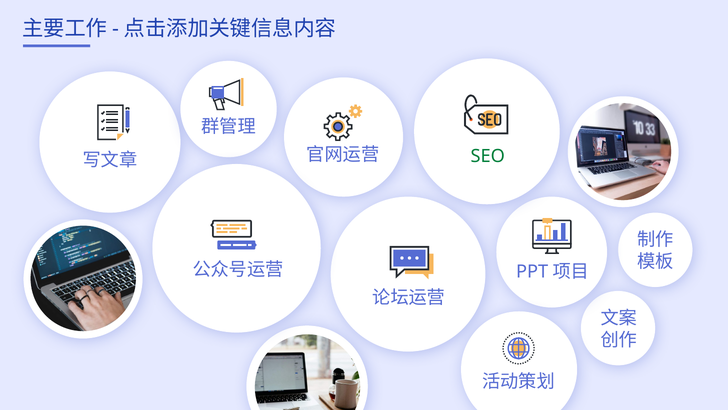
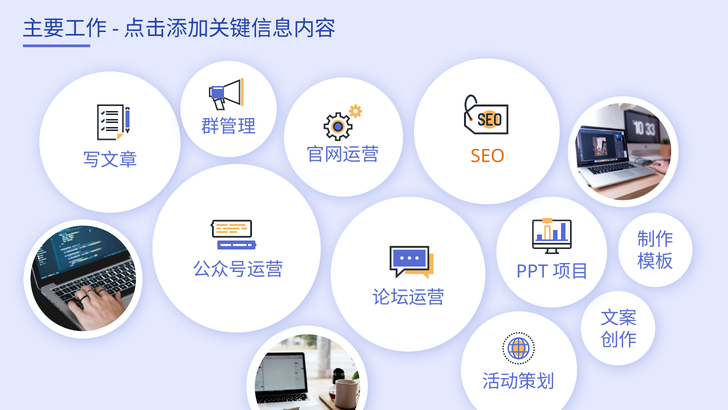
SEO colour: green -> orange
